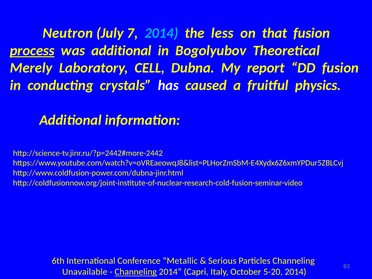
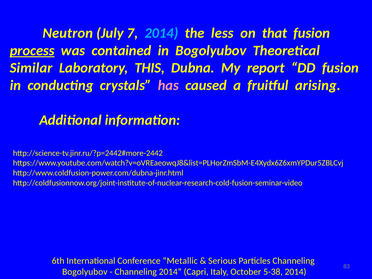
was additional: additional -> contained
Merely: Merely -> Similar
CELL: CELL -> THIS
has colour: white -> pink
physics: physics -> arising
Unavailable at (85, 272): Unavailable -> Bogolyubov
Channeling at (136, 272) underline: present -> none
5-20: 5-20 -> 5-38
